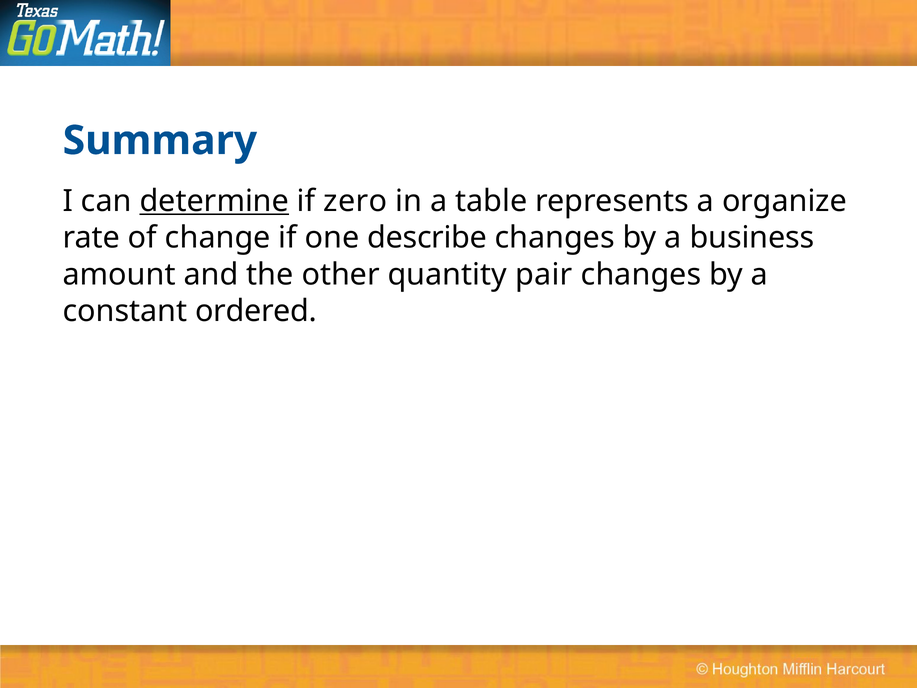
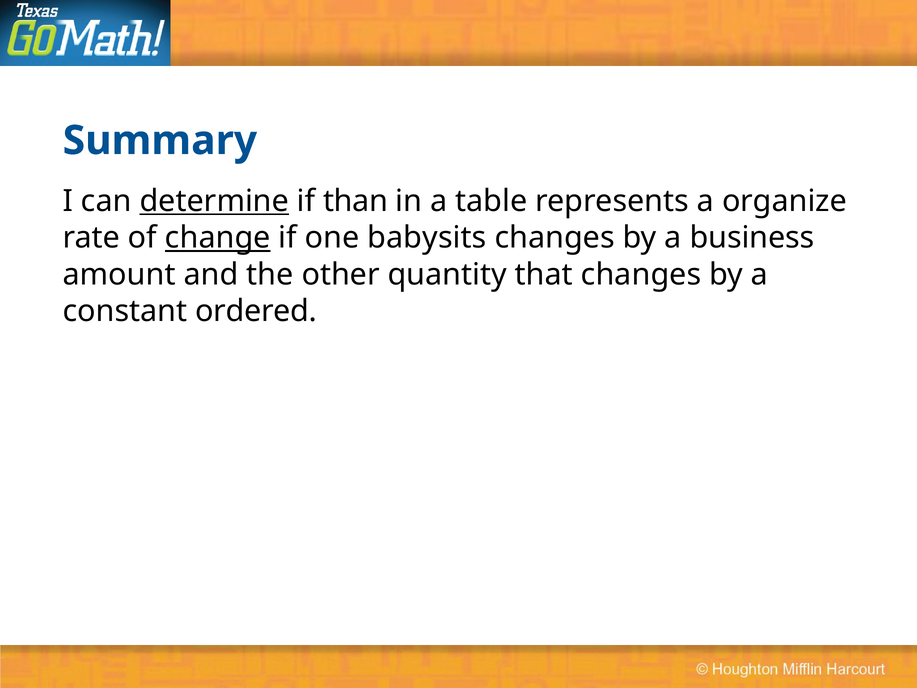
zero: zero -> than
change underline: none -> present
describe: describe -> babysits
pair: pair -> that
